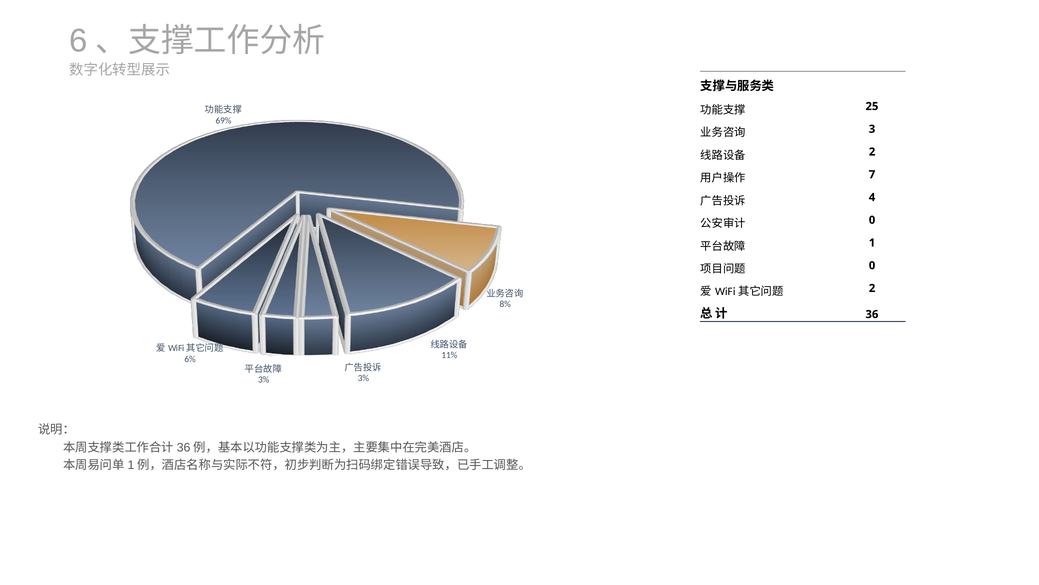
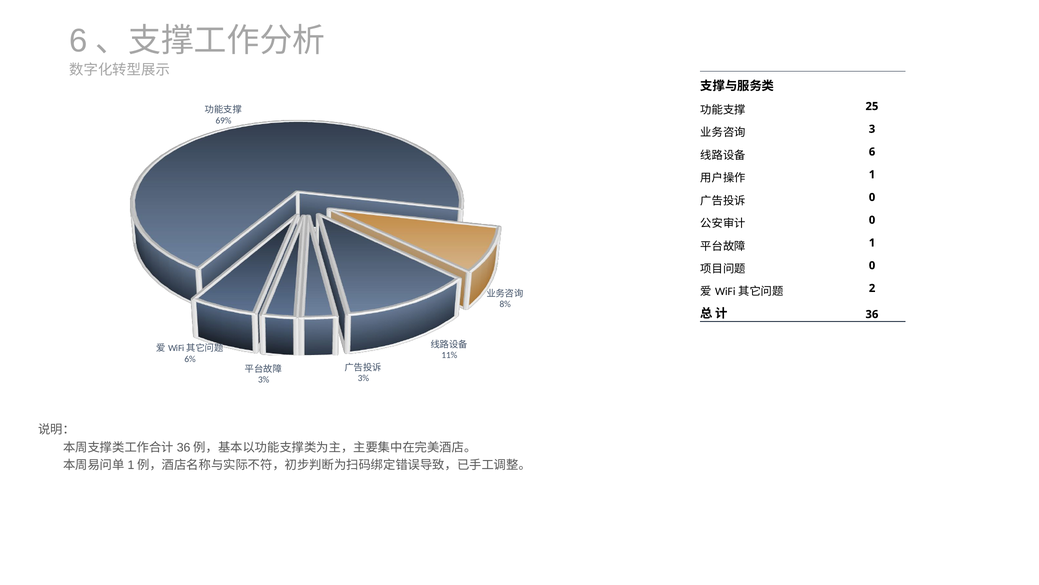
2 at (872, 152): 2 -> 6
7 at (872, 174): 7 -> 1
4 at (872, 197): 4 -> 0
